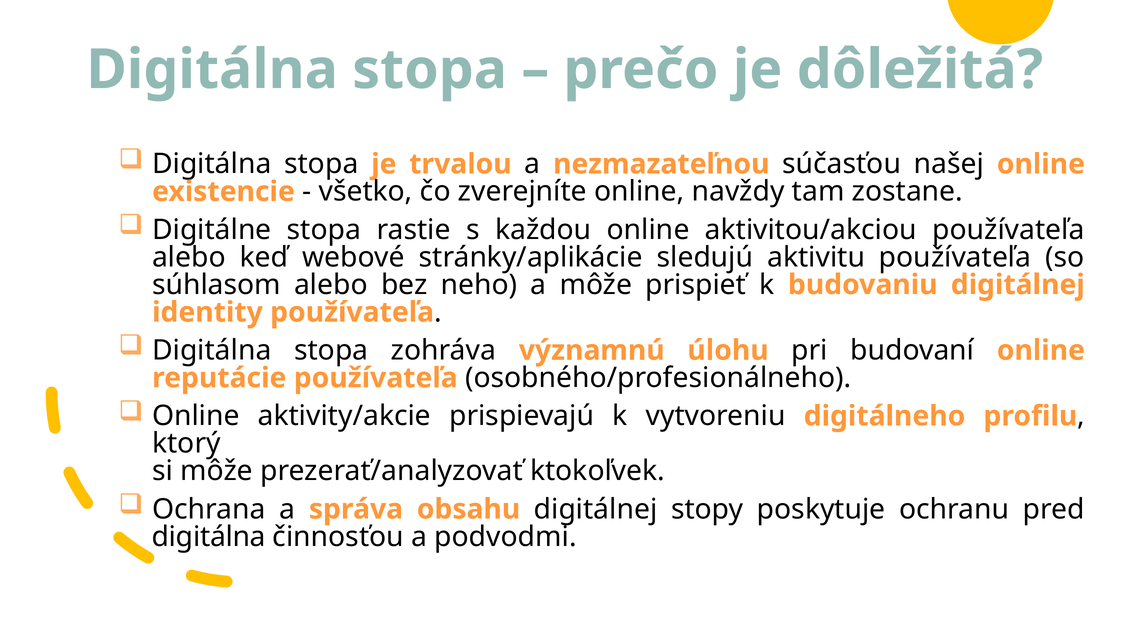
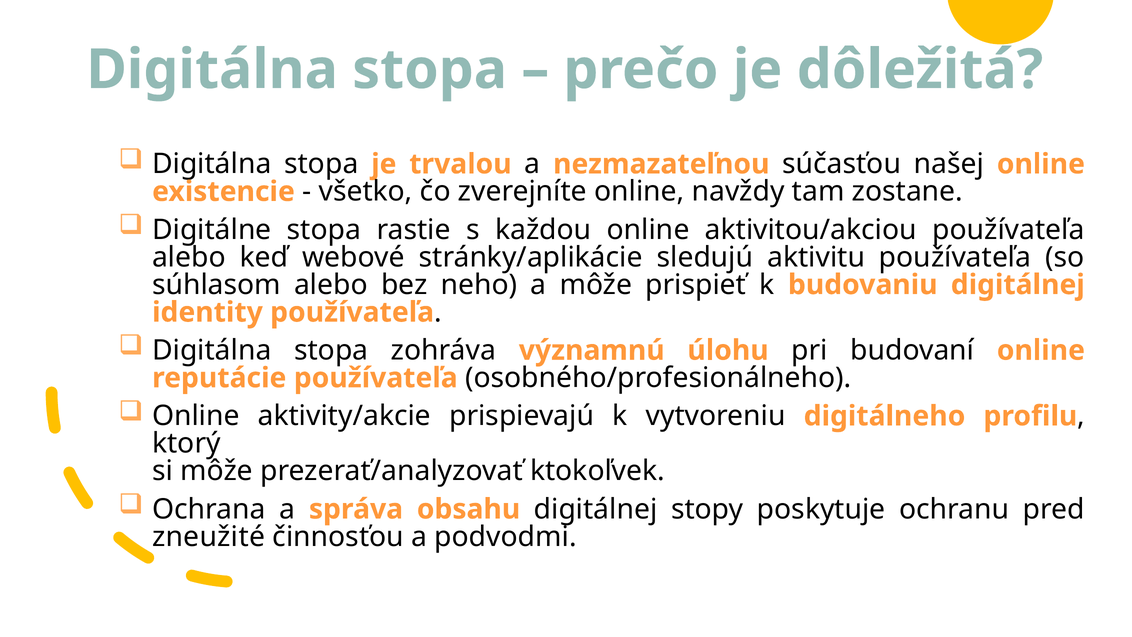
digitálna at (209, 537): digitálna -> zneužité
